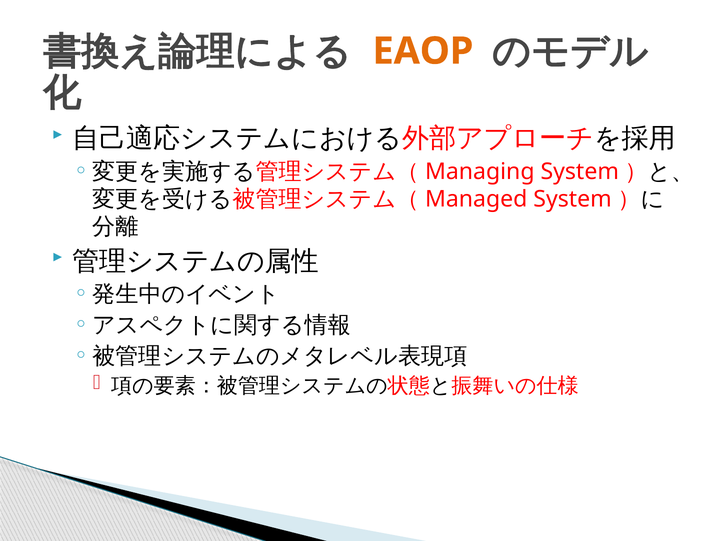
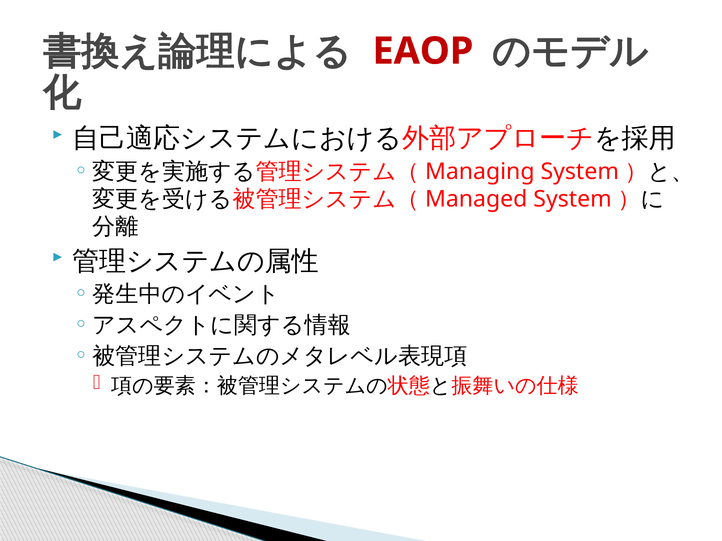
EAOP colour: orange -> red
